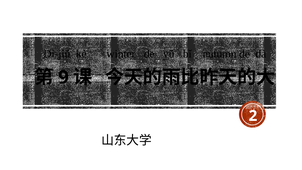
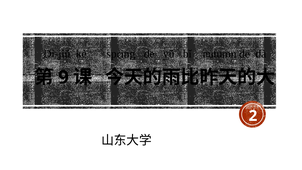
winter: winter -> spring
